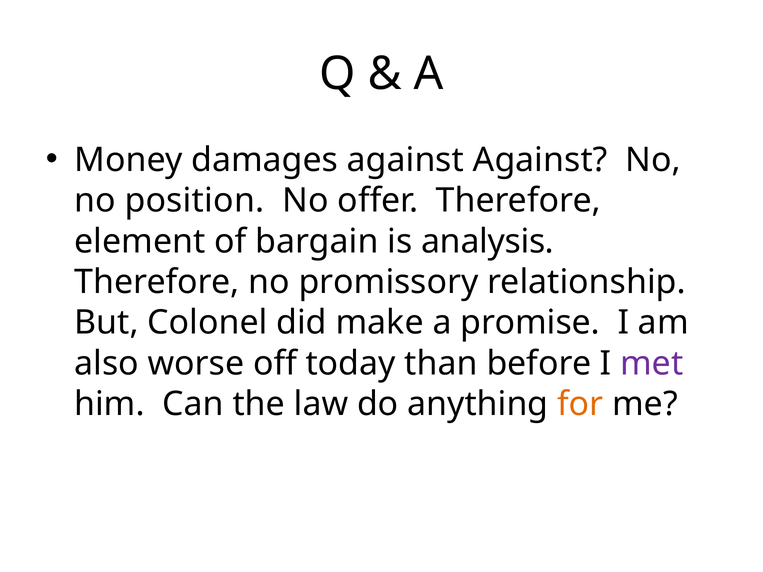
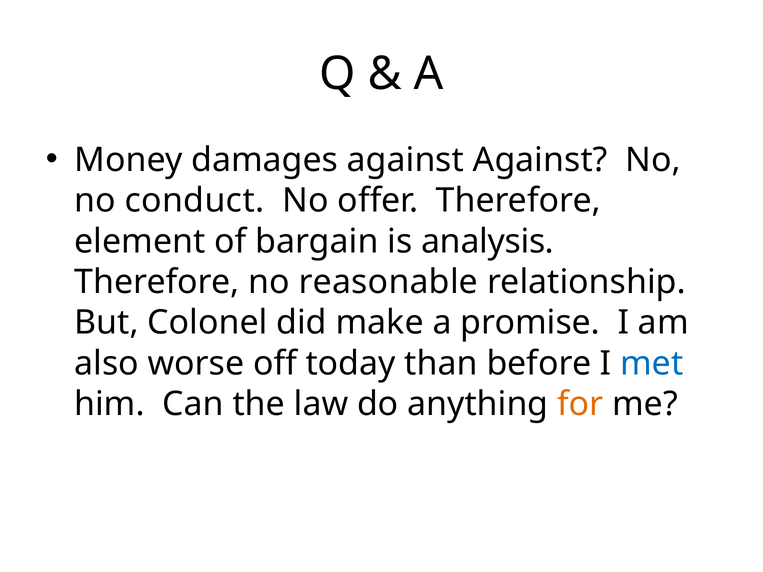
position: position -> conduct
promissory: promissory -> reasonable
met colour: purple -> blue
